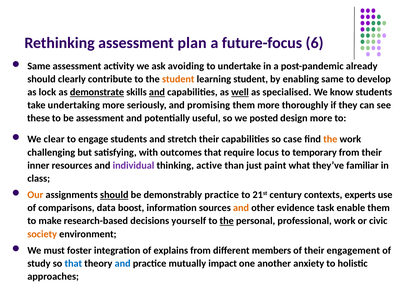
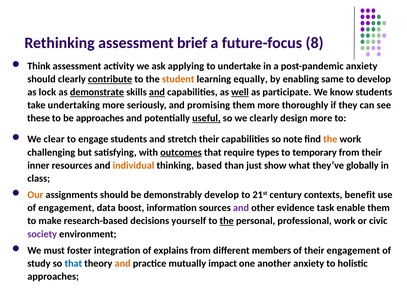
plan: plan -> brief
6: 6 -> 8
Same at (39, 66): Same -> Think
avoiding: avoiding -> applying
post-pandemic already: already -> anxiety
contribute underline: none -> present
learning student: student -> equally
specialised: specialised -> participate
be assessment: assessment -> approaches
useful underline: none -> present
we posted: posted -> clearly
case: case -> note
outcomes underline: none -> present
locus: locus -> types
individual colour: purple -> orange
active: active -> based
paint: paint -> show
familiar: familiar -> globally
should at (114, 195) underline: present -> none
demonstrably practice: practice -> develop
experts: experts -> benefit
of comparisons: comparisons -> engagement
and at (241, 208) colour: orange -> purple
society colour: orange -> purple
and at (123, 264) colour: blue -> orange
